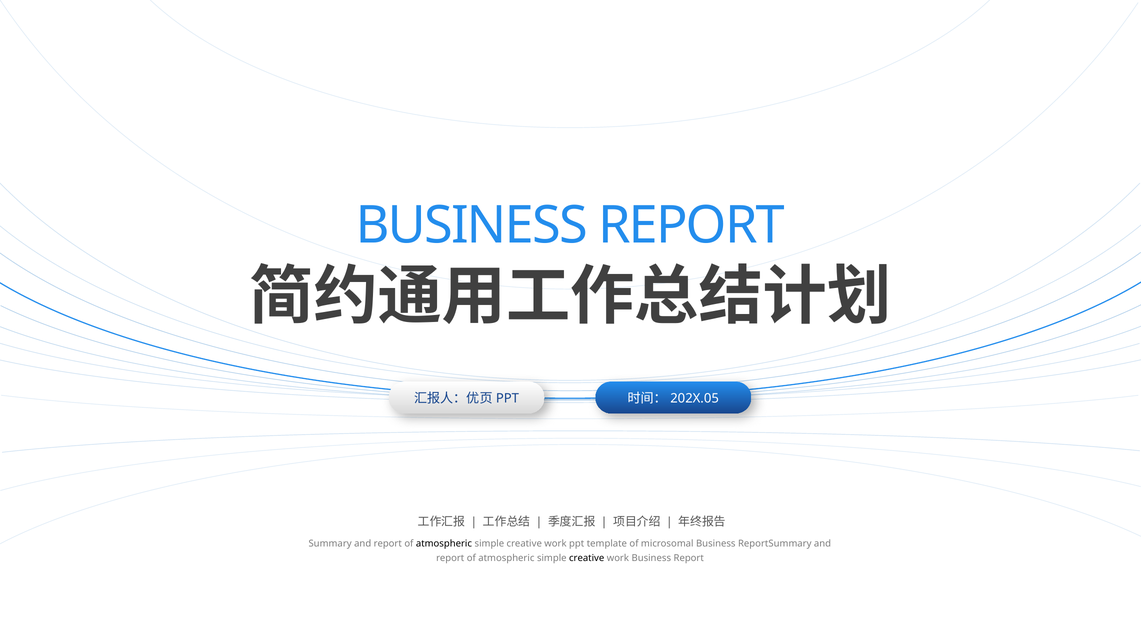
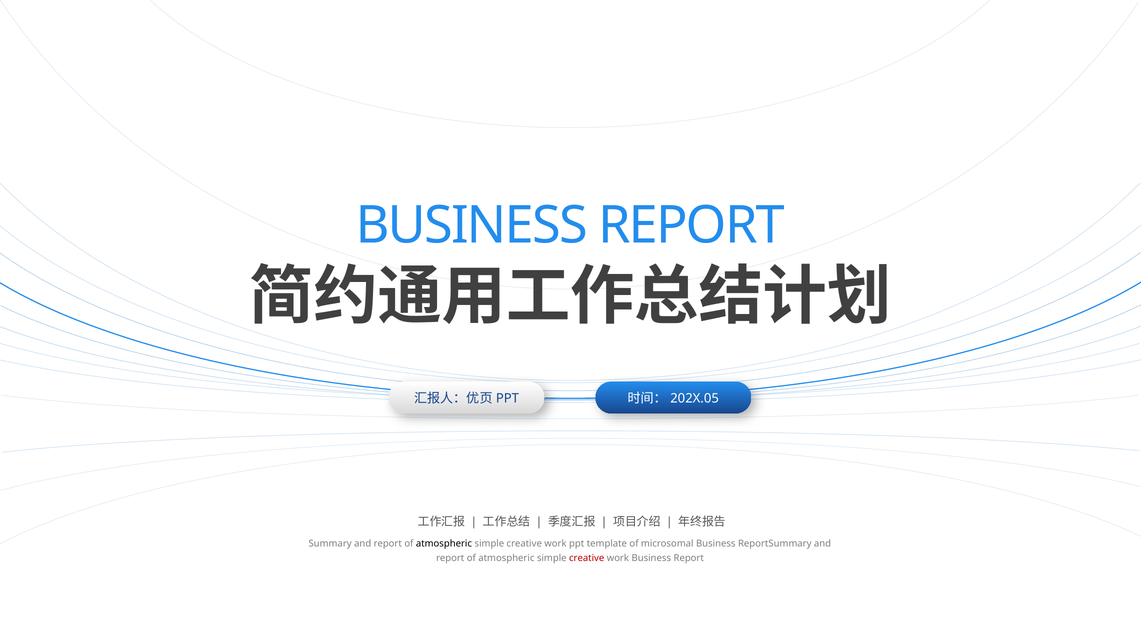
creative at (587, 558) colour: black -> red
